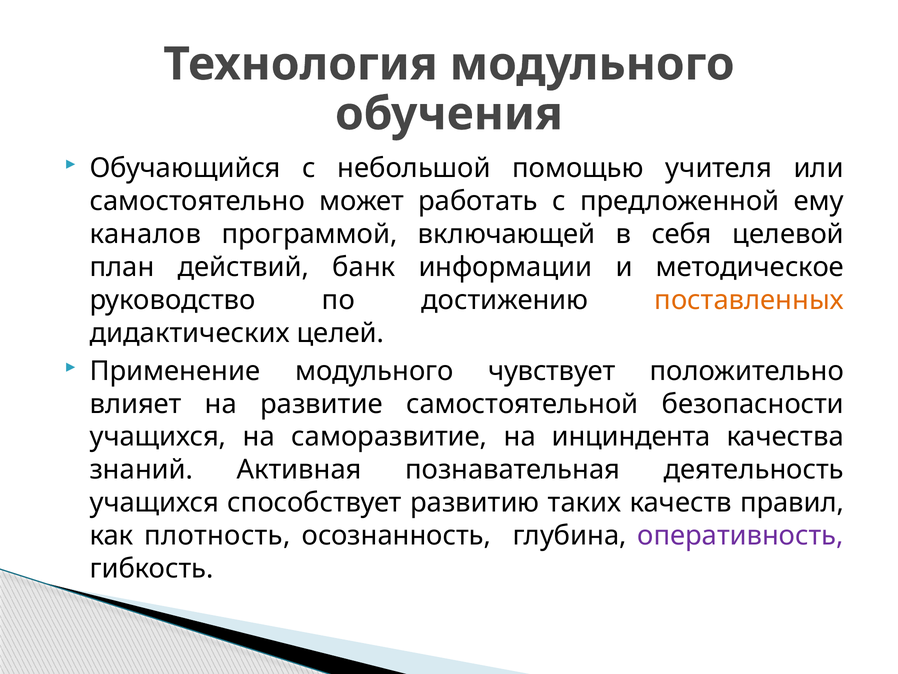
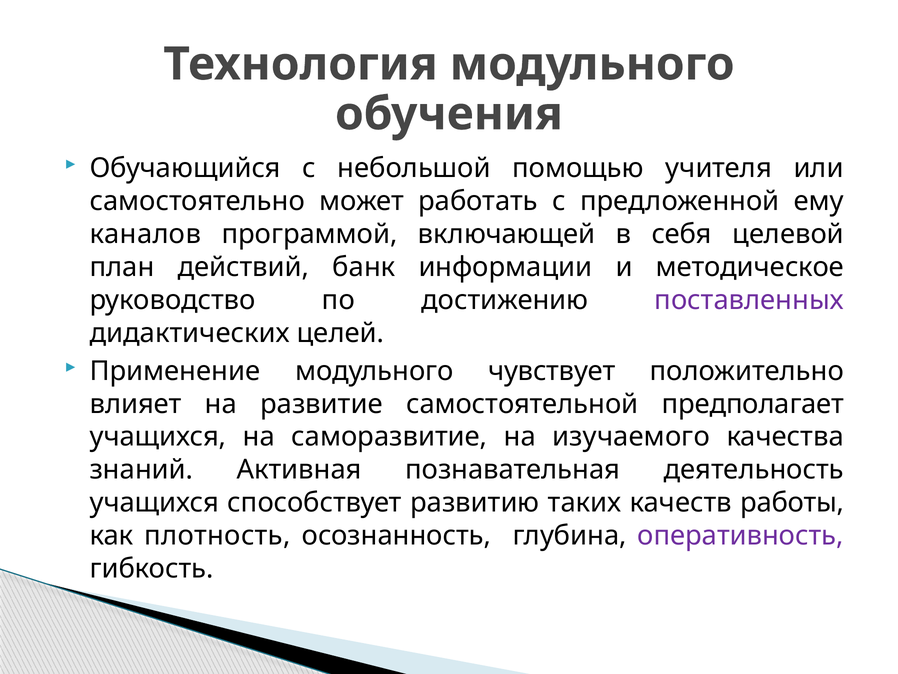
поставленных colour: orange -> purple
безопасности: безопасности -> предполагает
инциндента: инциндента -> изучаемого
правил: правил -> работы
